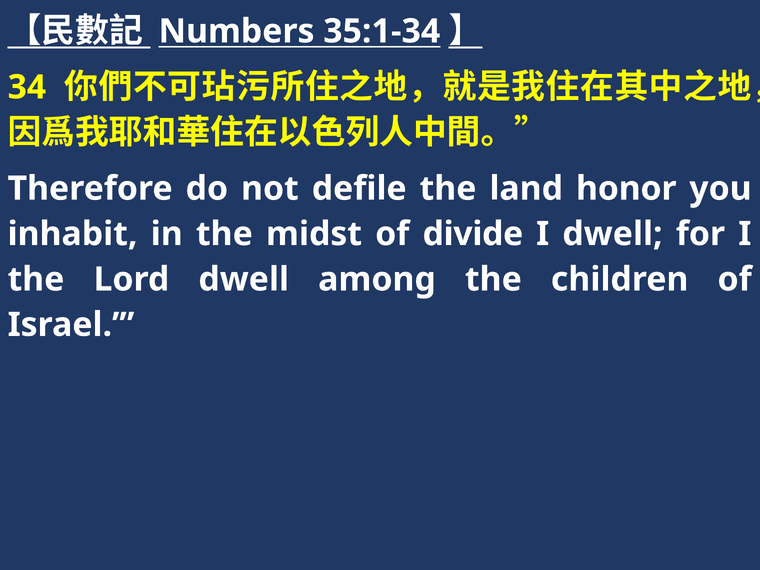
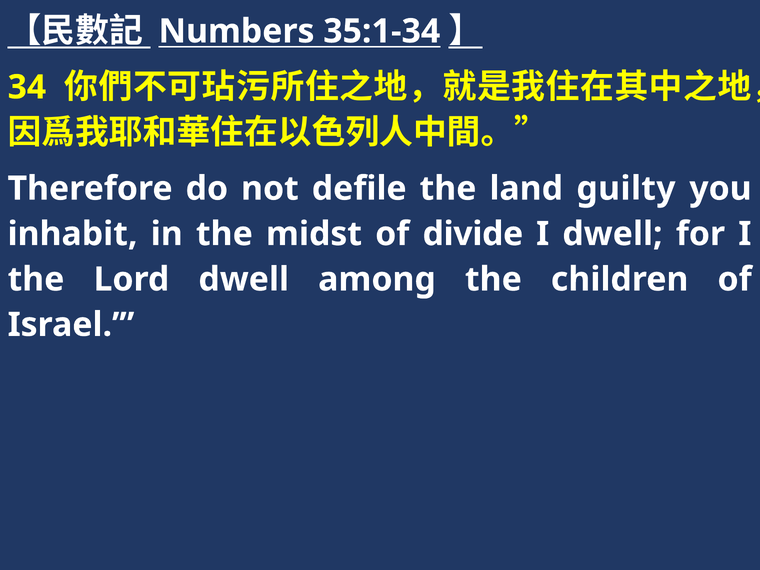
honor: honor -> guilty
